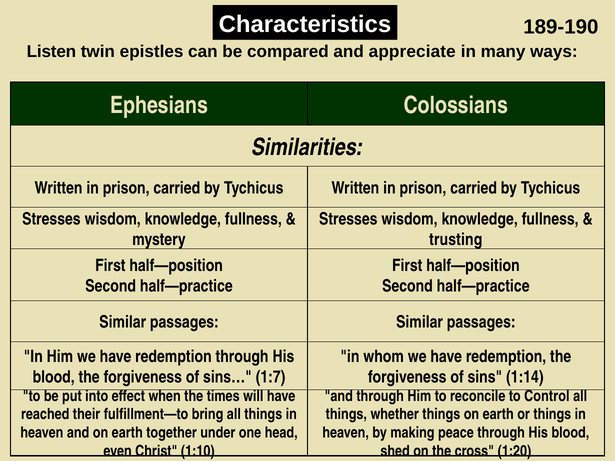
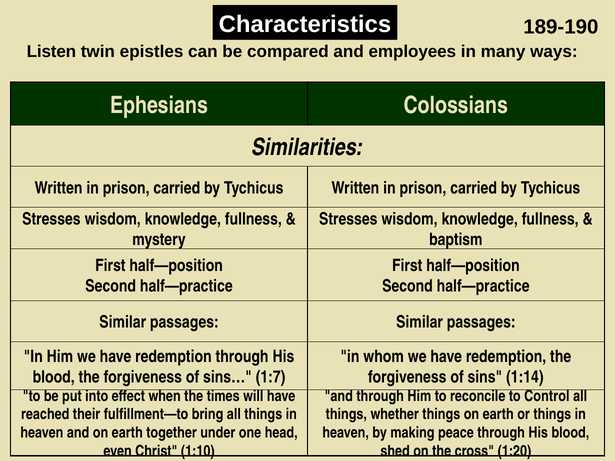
appreciate: appreciate -> employees
trusting: trusting -> baptism
